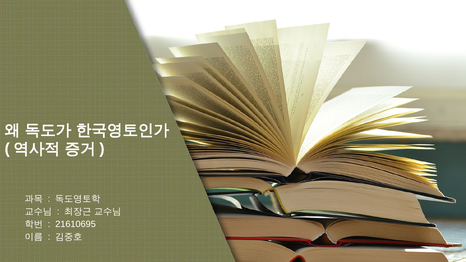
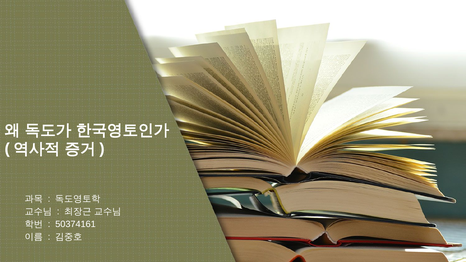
21610695: 21610695 -> 50374161
